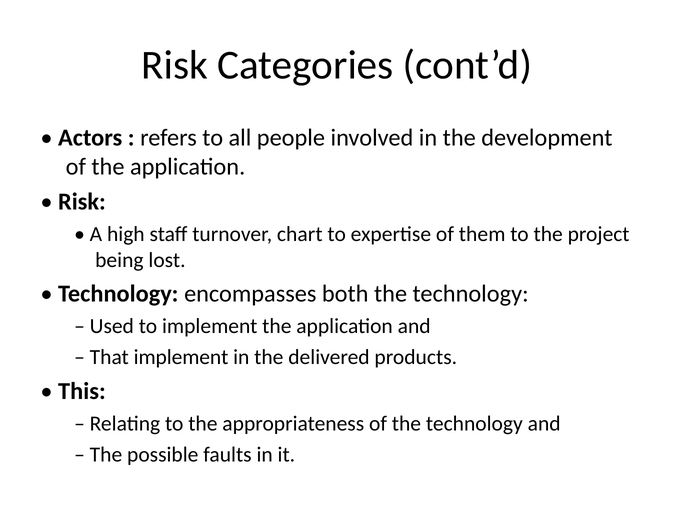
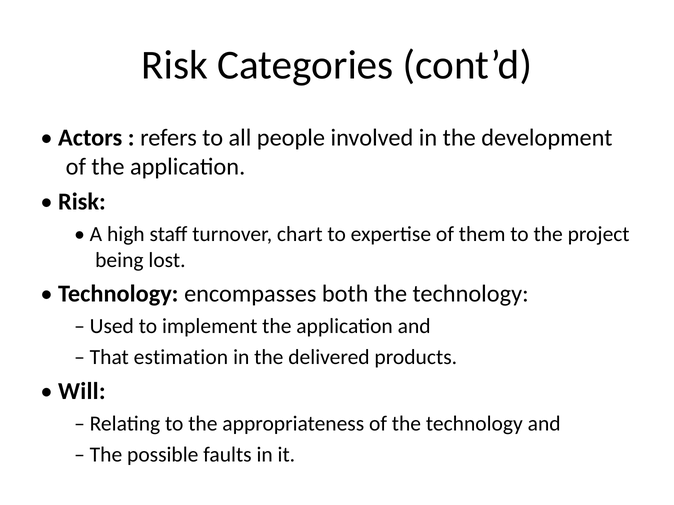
That implement: implement -> estimation
This: This -> Will
